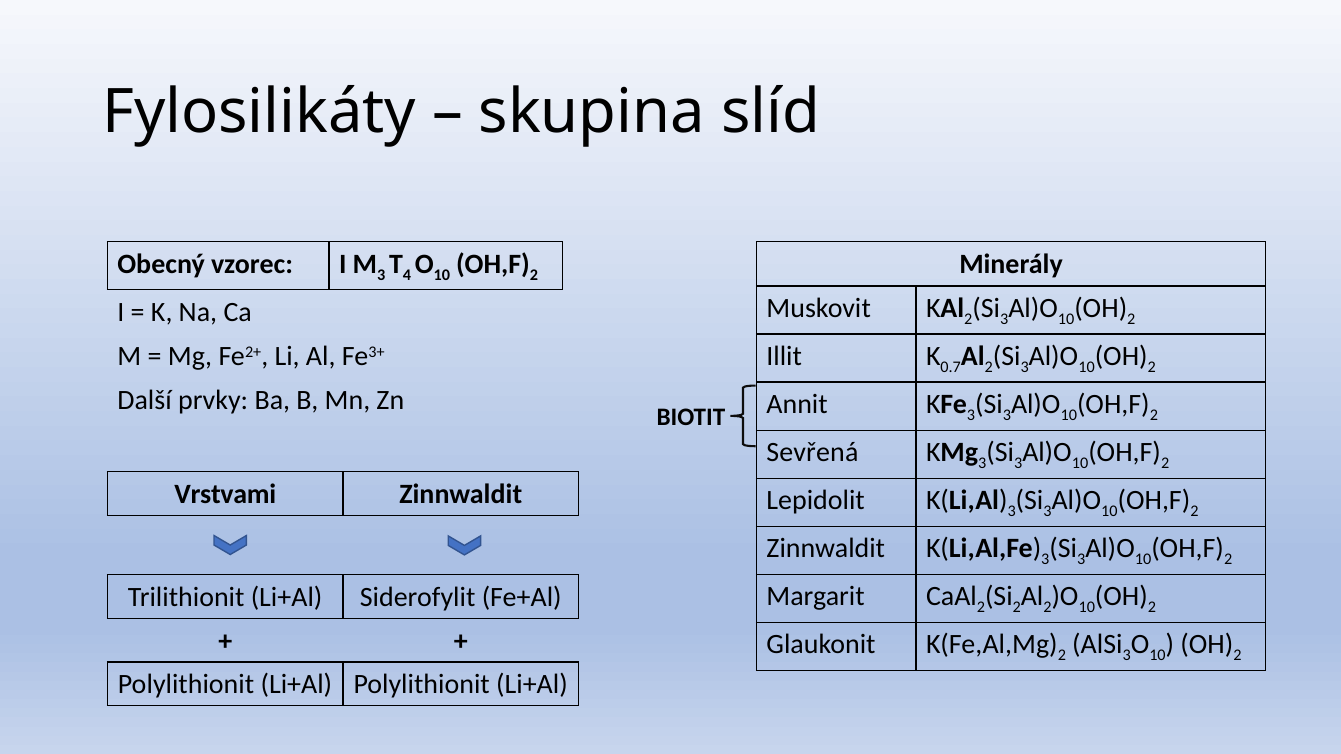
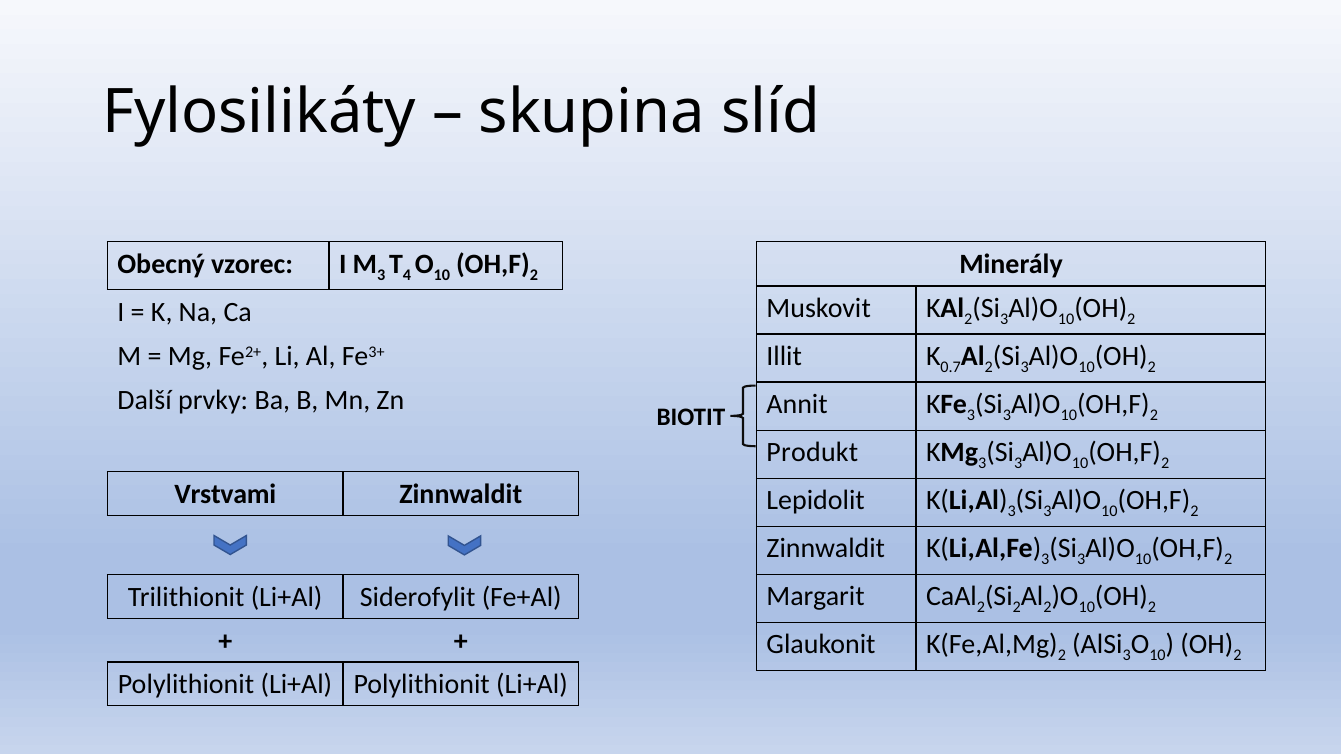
Sevřená: Sevřená -> Produkt
